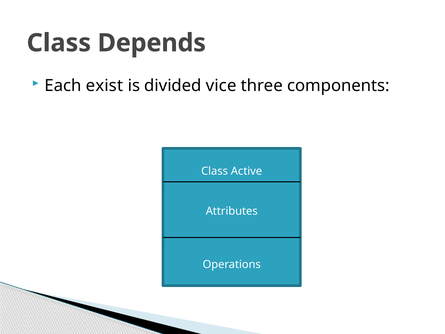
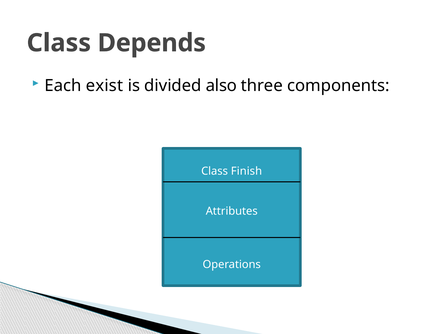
vice: vice -> also
Active: Active -> Finish
